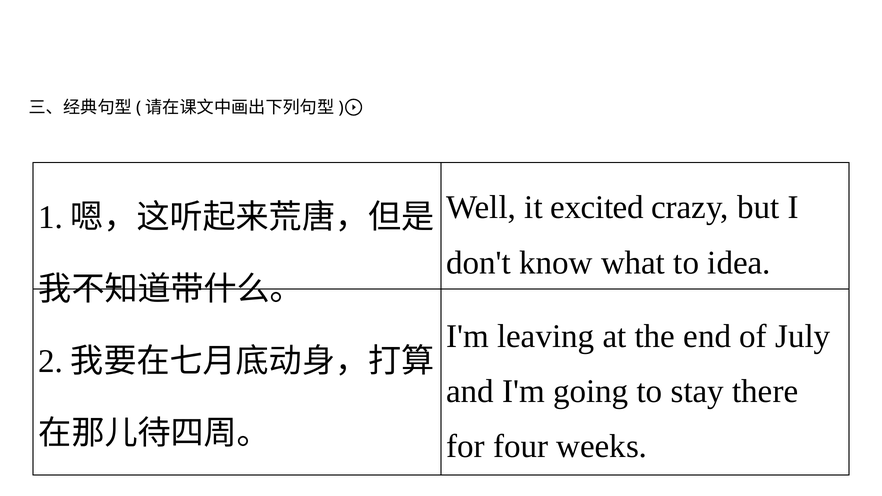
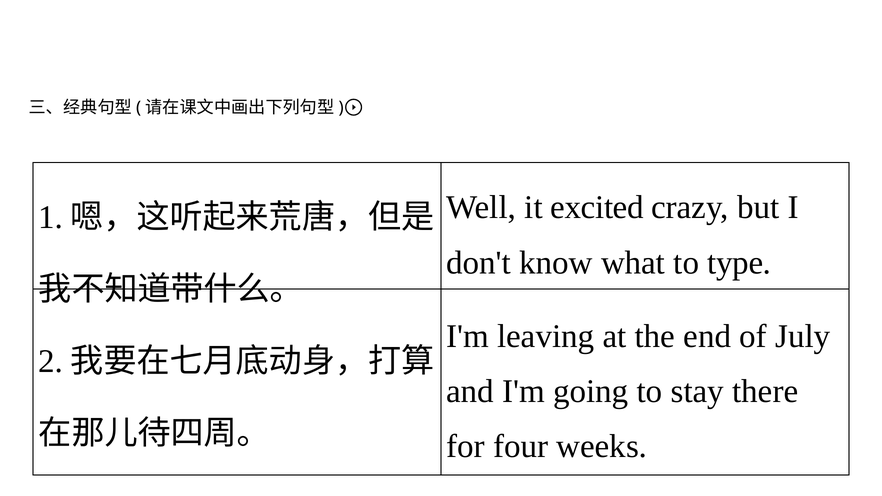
idea: idea -> type
